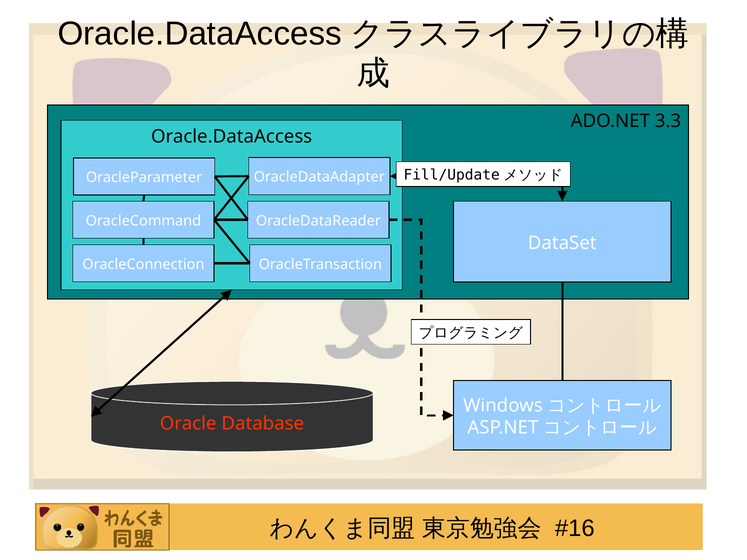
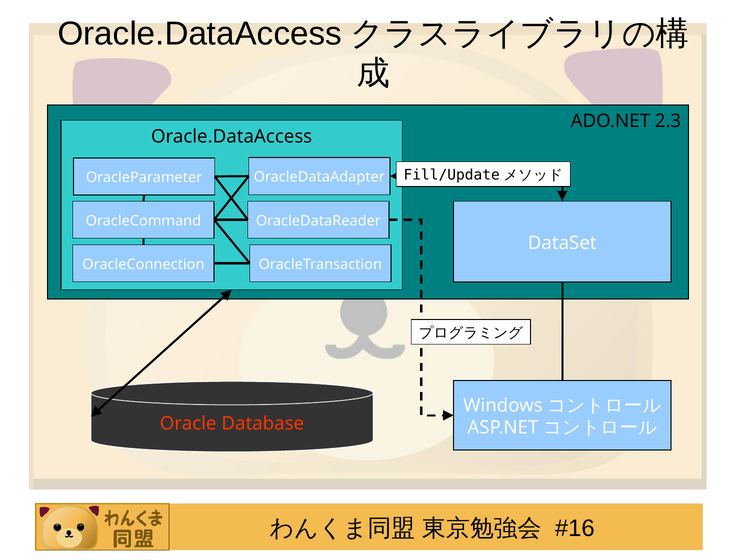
3.3: 3.3 -> 2.3
